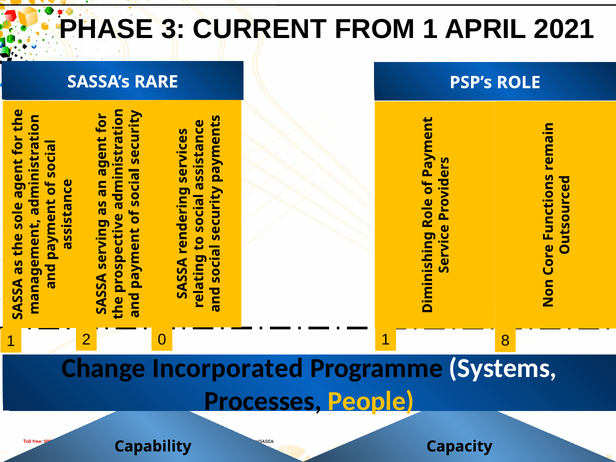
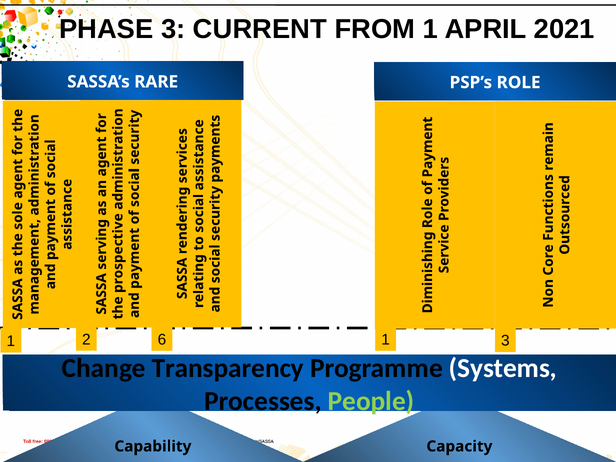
1 8: 8 -> 3
0: 0 -> 6
Incorporated: Incorporated -> Transparency
People colour: yellow -> light green
